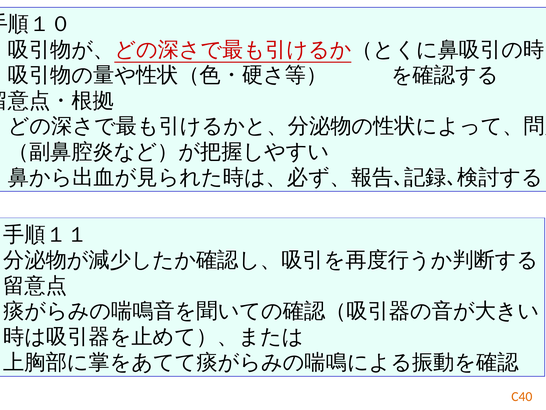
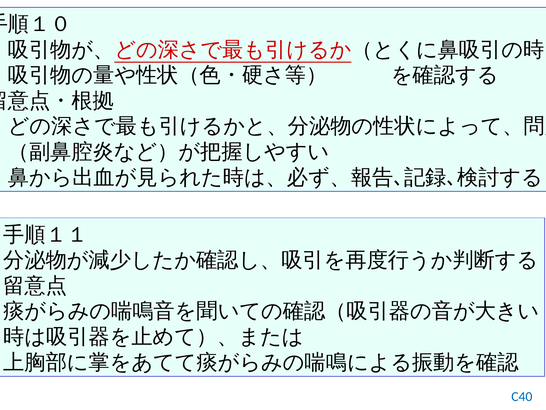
C40 colour: orange -> blue
